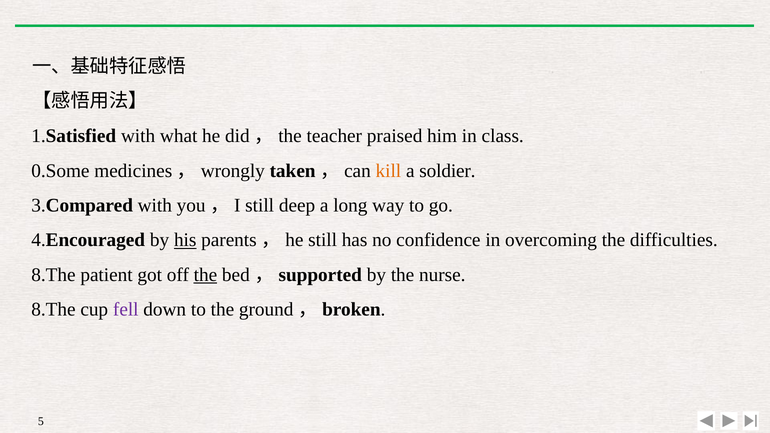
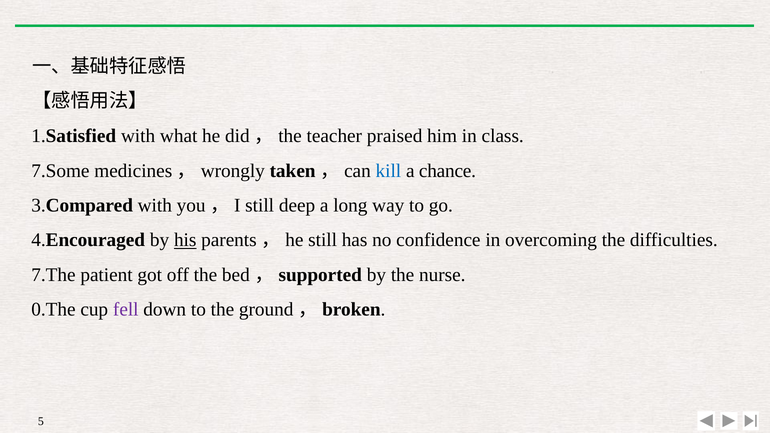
0.Some: 0.Some -> 7.Some
kill colour: orange -> blue
soldier: soldier -> chance
8.The at (53, 275): 8.The -> 7.The
the at (205, 275) underline: present -> none
8.The at (53, 309): 8.The -> 0.The
